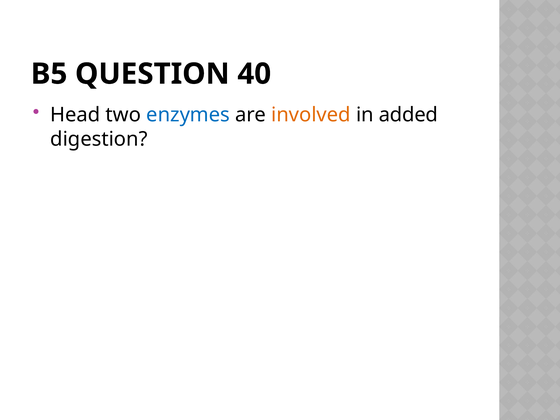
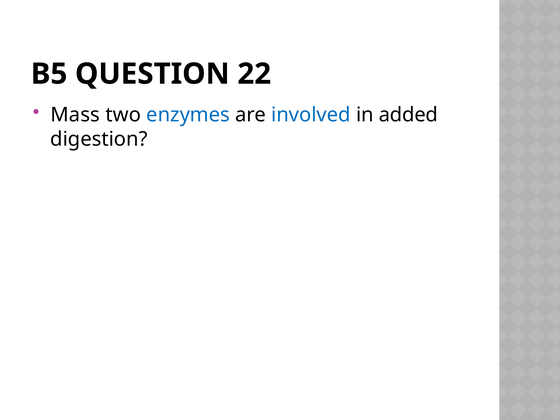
40: 40 -> 22
Head: Head -> Mass
involved colour: orange -> blue
